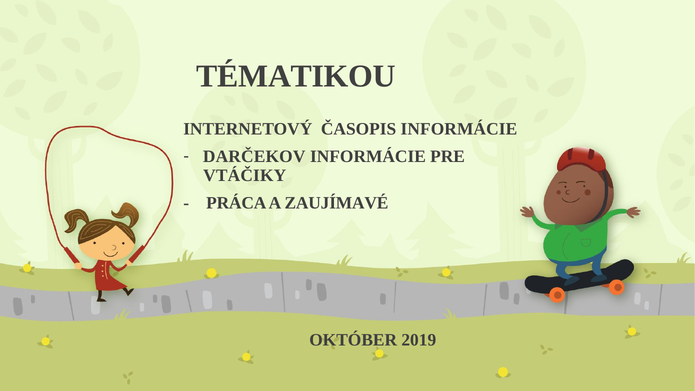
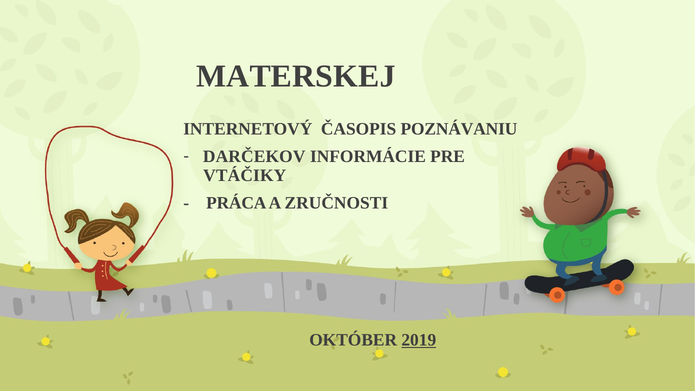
TÉMATIKOU: TÉMATIKOU -> MATERSKEJ
ČASOPIS INFORMÁCIE: INFORMÁCIE -> POZNÁVANIU
ZAUJÍMAVÉ: ZAUJÍMAVÉ -> ZRUČNOSTI
2019 underline: none -> present
